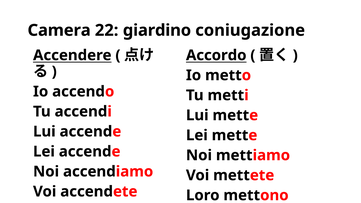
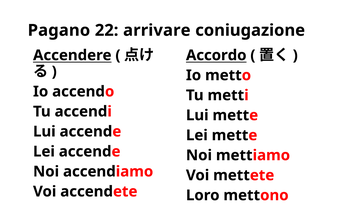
Camera: Camera -> Pagano
giardino: giardino -> arrivare
